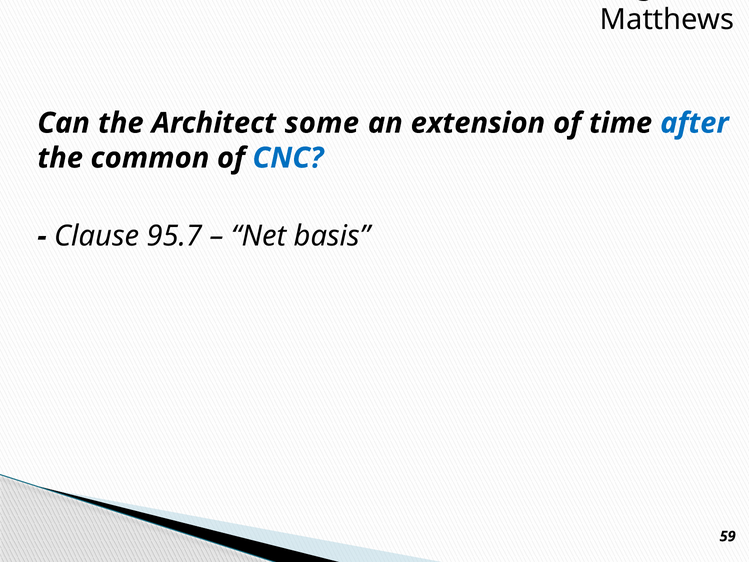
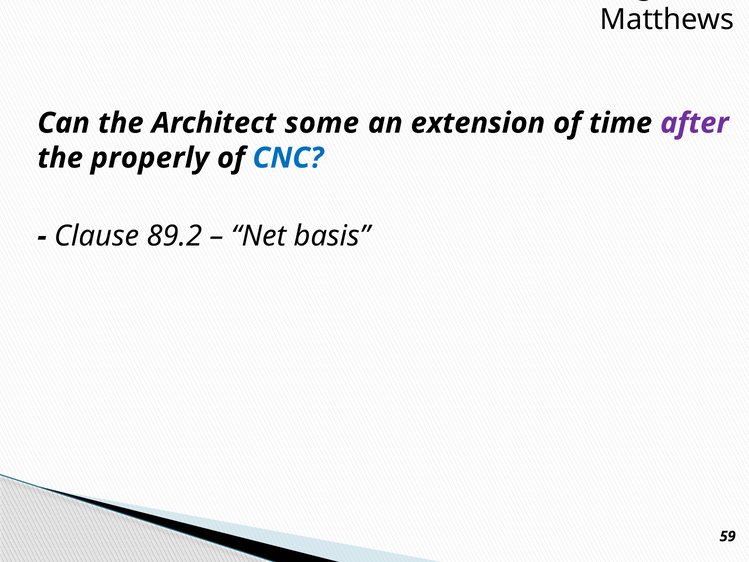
after colour: blue -> purple
common: common -> properly
95.7: 95.7 -> 89.2
